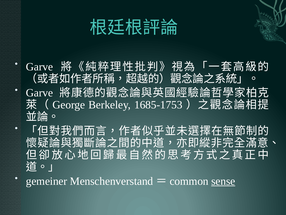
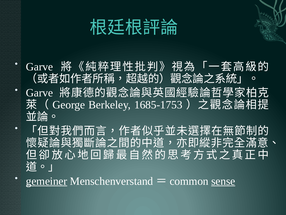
gemeiner underline: none -> present
